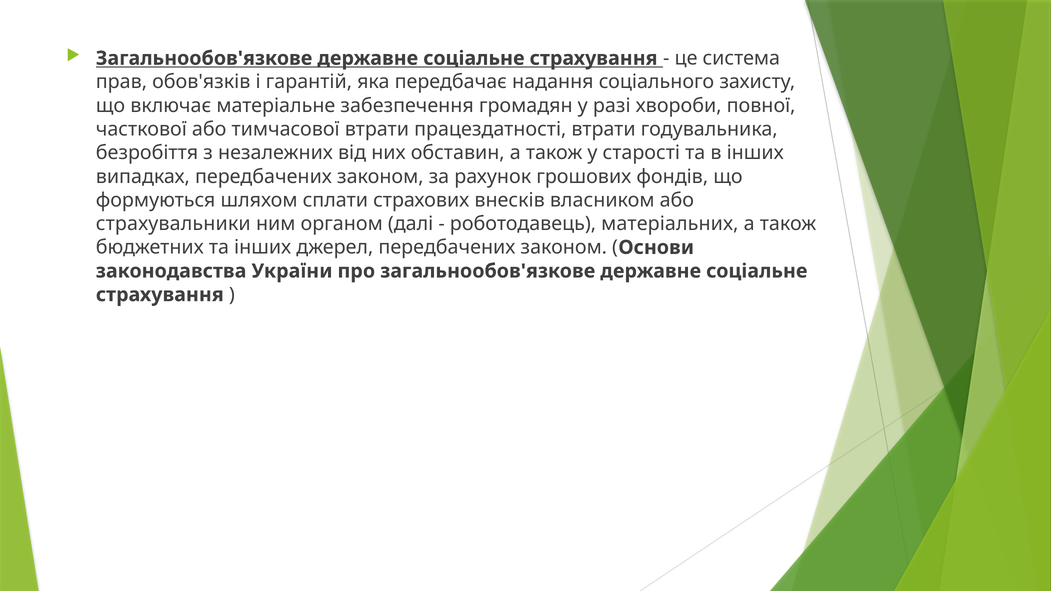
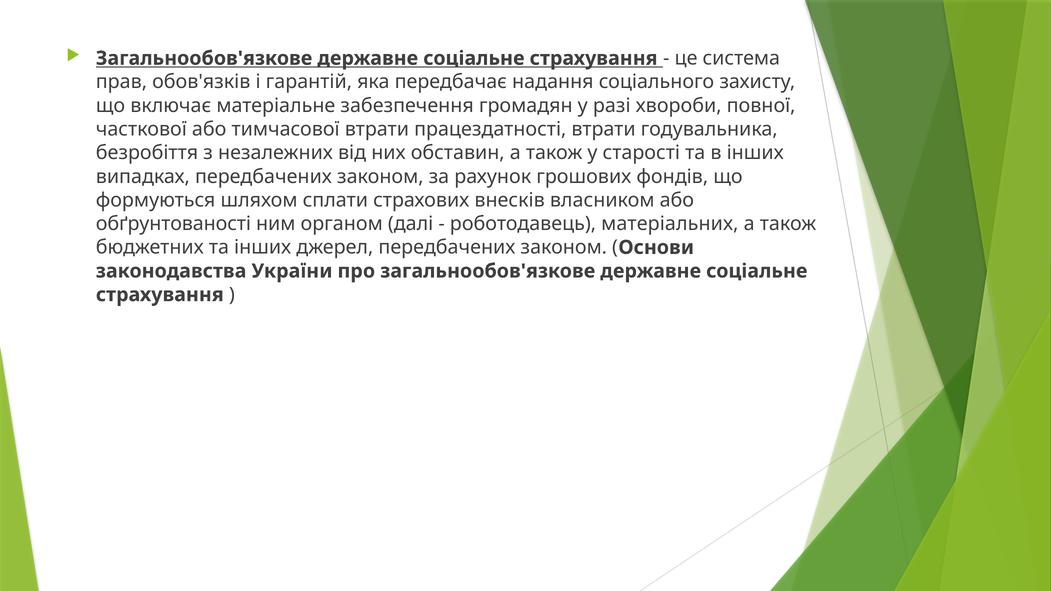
страхувальники: страхувальники -> обґрунтованості
